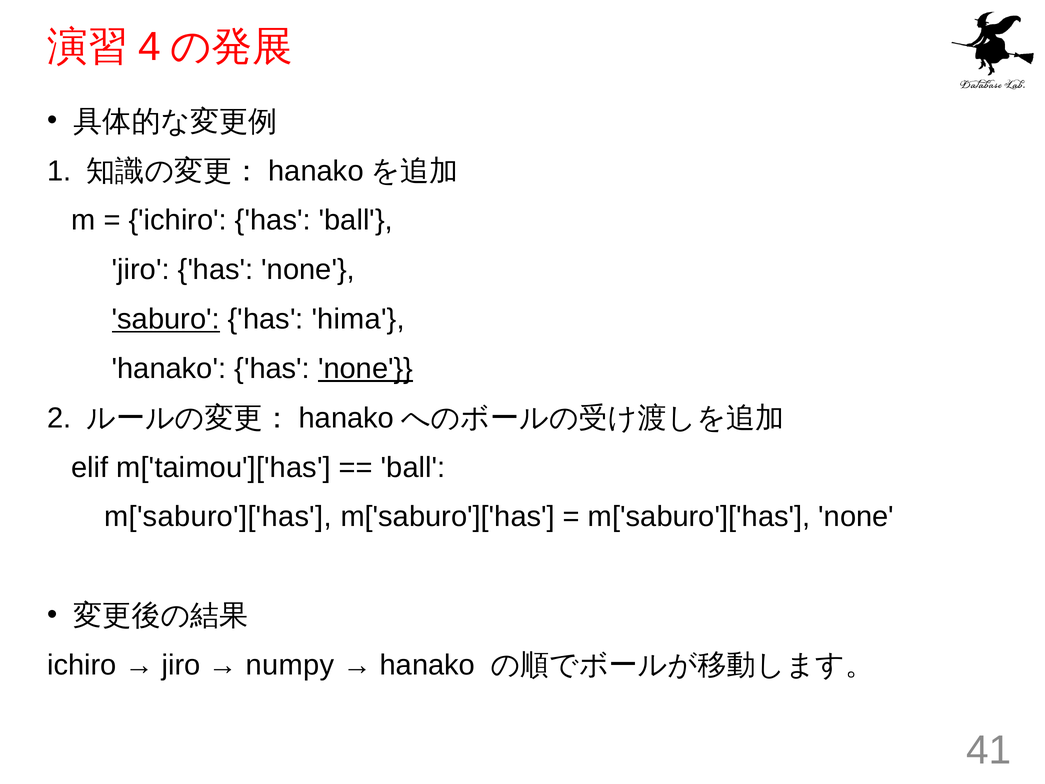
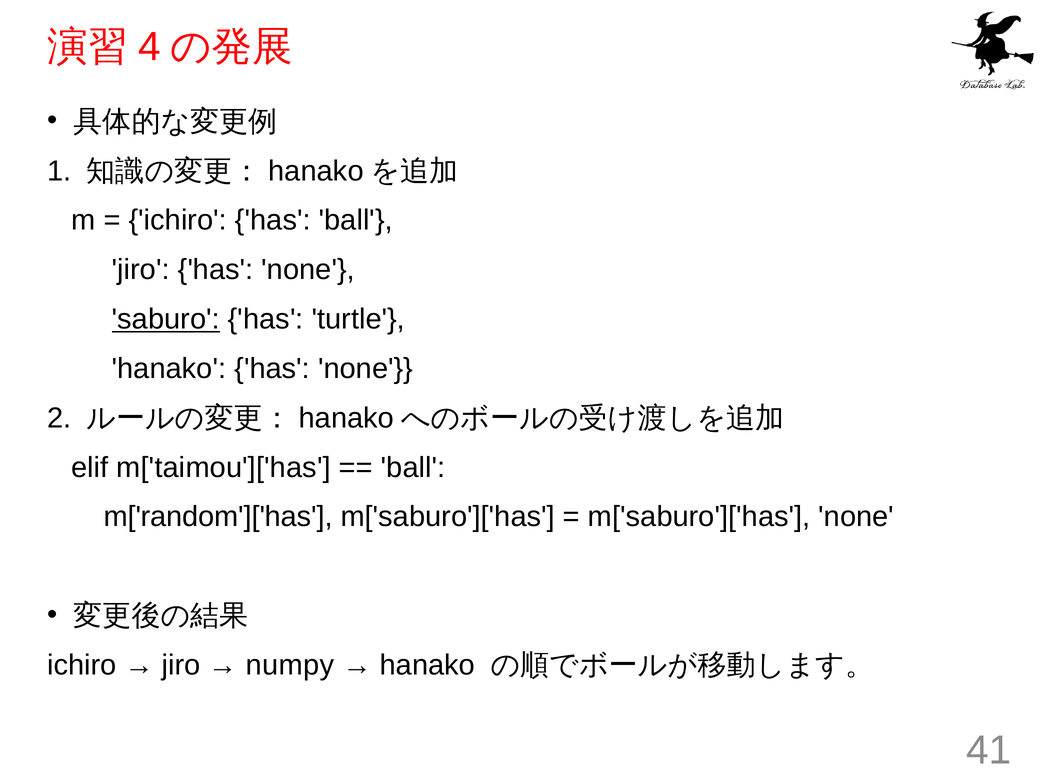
hima: hima -> turtle
none at (366, 369) underline: present -> none
m['saburo']['has at (218, 517): m['saburo']['has -> m['random']['has
